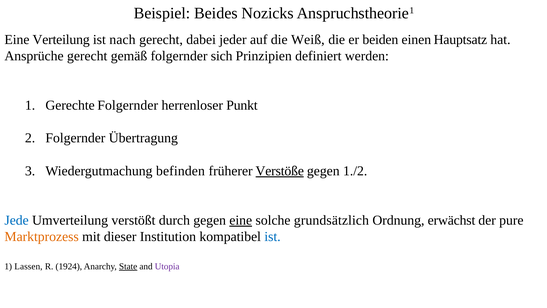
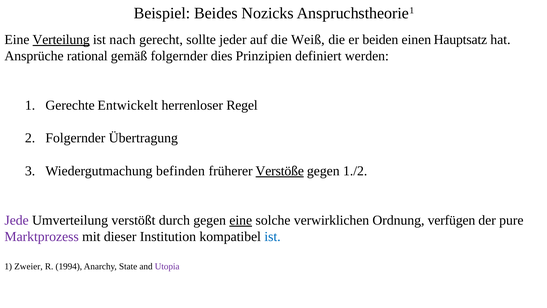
Verteilung underline: none -> present
dabei: dabei -> sollte
Ansprüche gerecht: gerecht -> rational
sich: sich -> dies
Gerechte Folgernder: Folgernder -> Entwickelt
Punkt: Punkt -> Regel
Jede colour: blue -> purple
grundsätzlich: grundsätzlich -> verwirklichen
erwächst: erwächst -> verfügen
Marktprozess colour: orange -> purple
Lassen: Lassen -> Zweier
1924: 1924 -> 1994
State underline: present -> none
